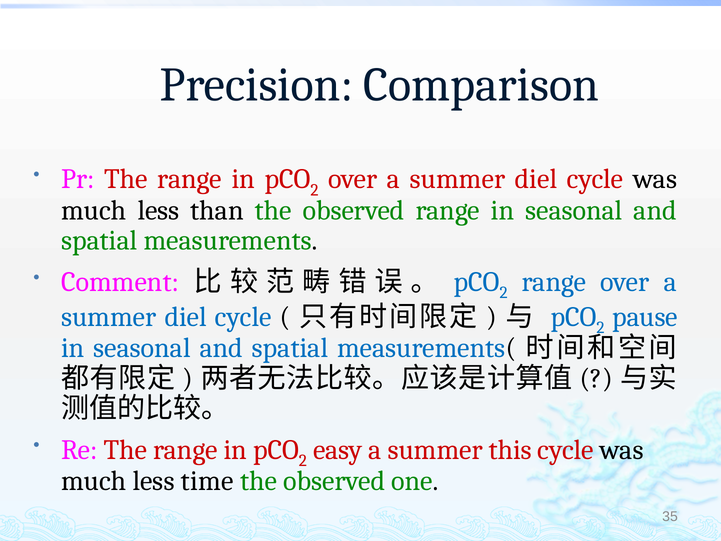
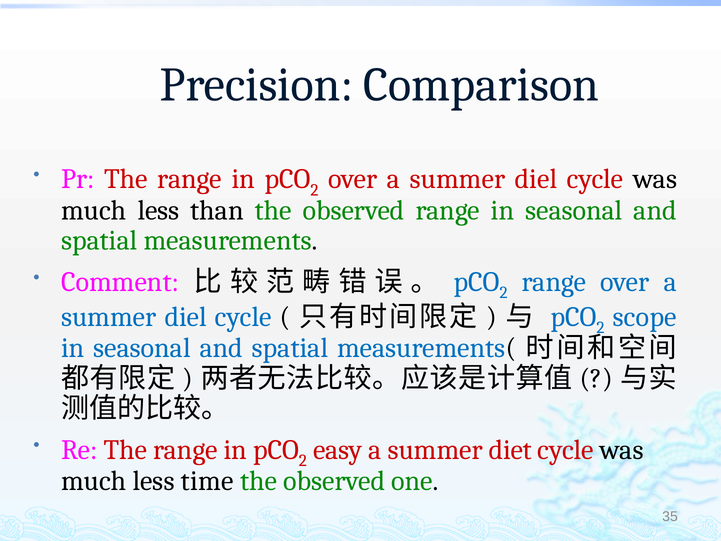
pause: pause -> scope
this: this -> diet
